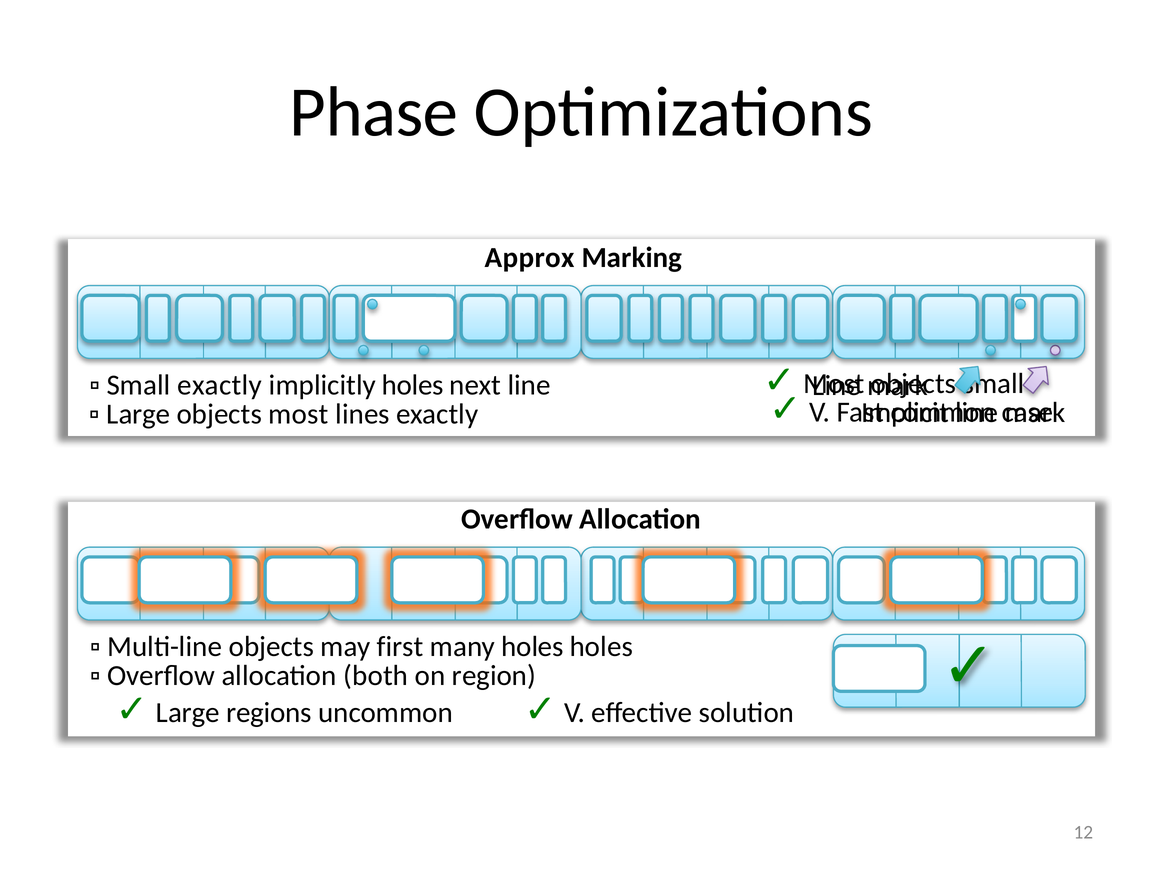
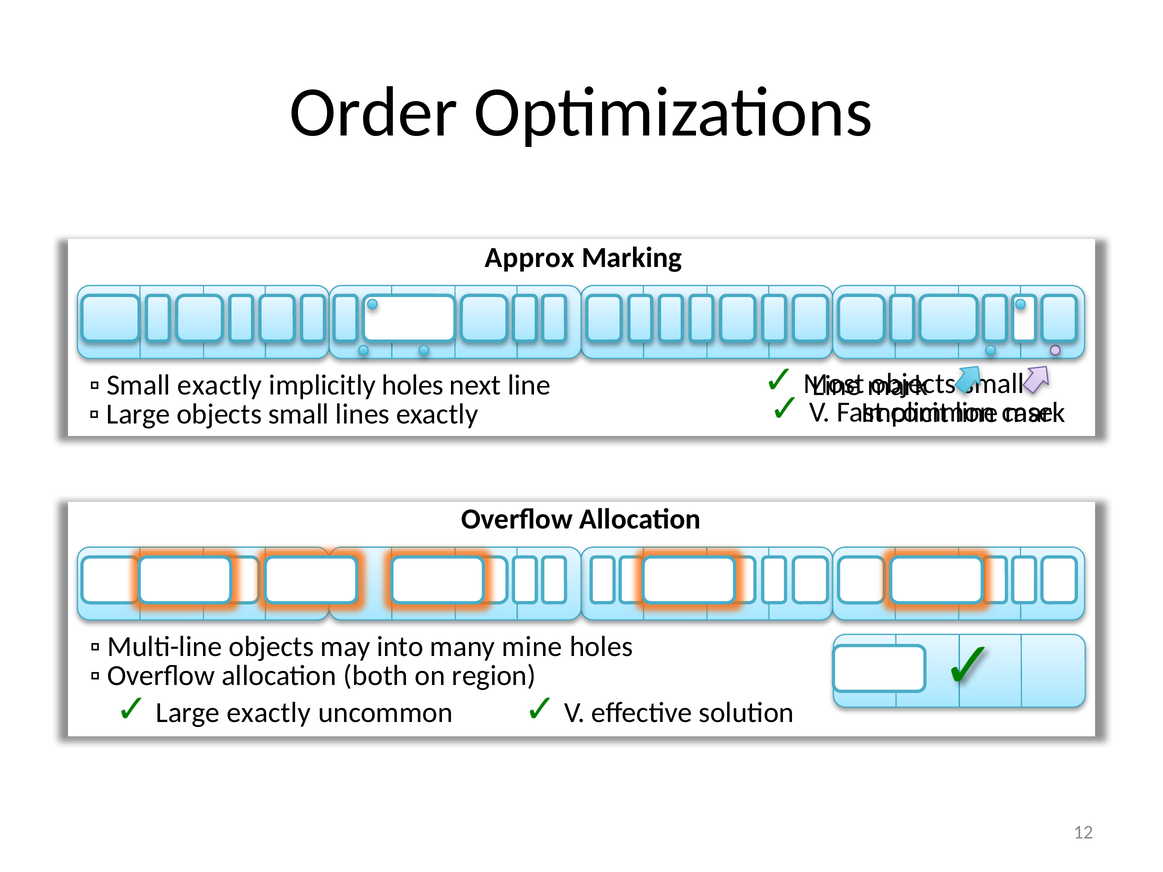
Phase: Phase -> Order
Large objects most: most -> small
first: first -> into
many holes: holes -> mine
Large regions: regions -> exactly
